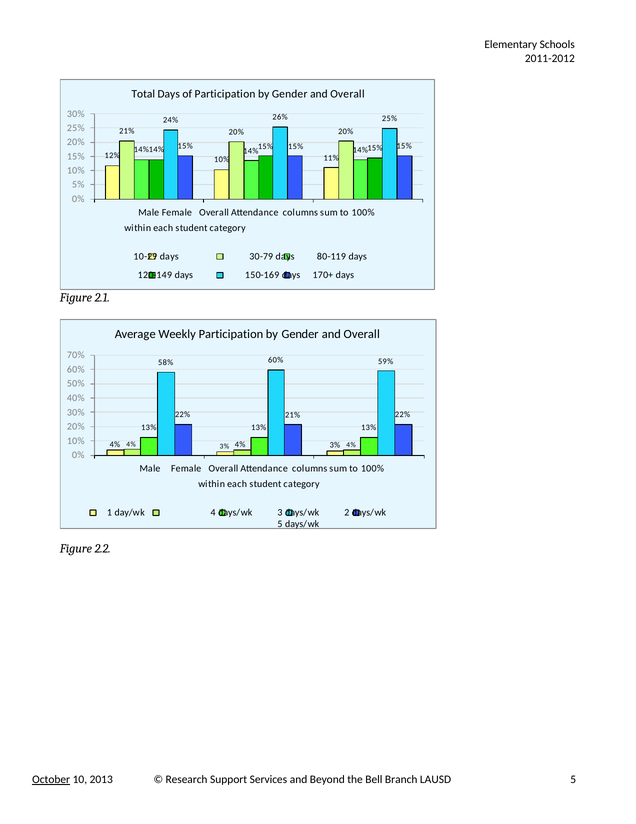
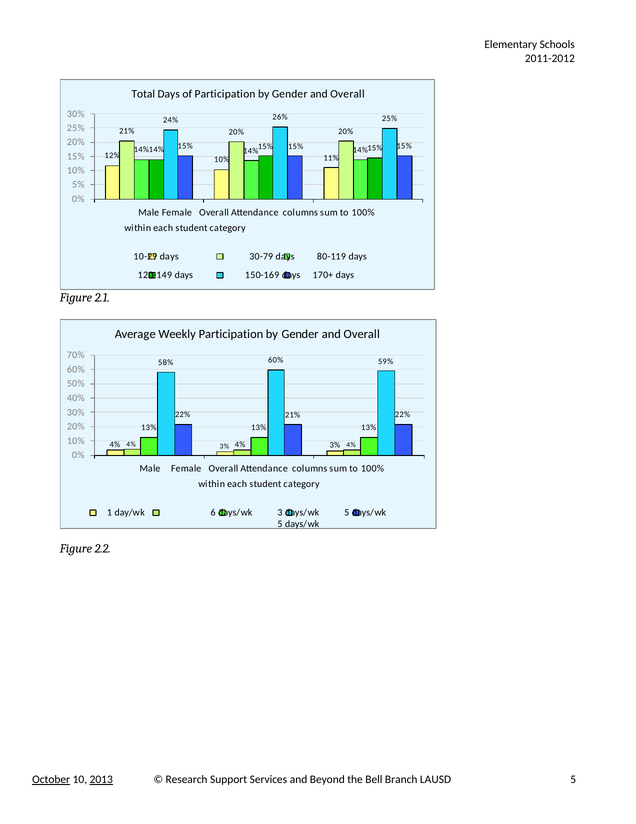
4: 4 -> 6
3 days/wk 2: 2 -> 5
2013 underline: none -> present
